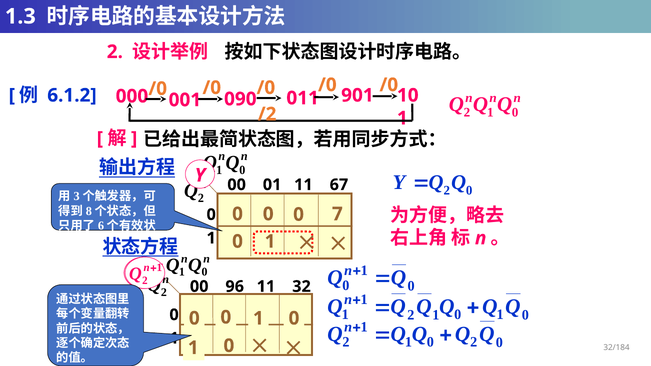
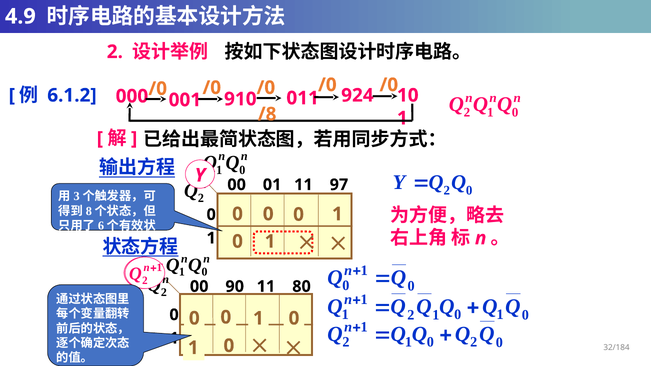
1.3: 1.3 -> 4.9
090: 090 -> 910
901: 901 -> 924
/2: /2 -> /8
67: 67 -> 97
7 at (337, 214): 7 -> 1
96: 96 -> 90
32: 32 -> 80
